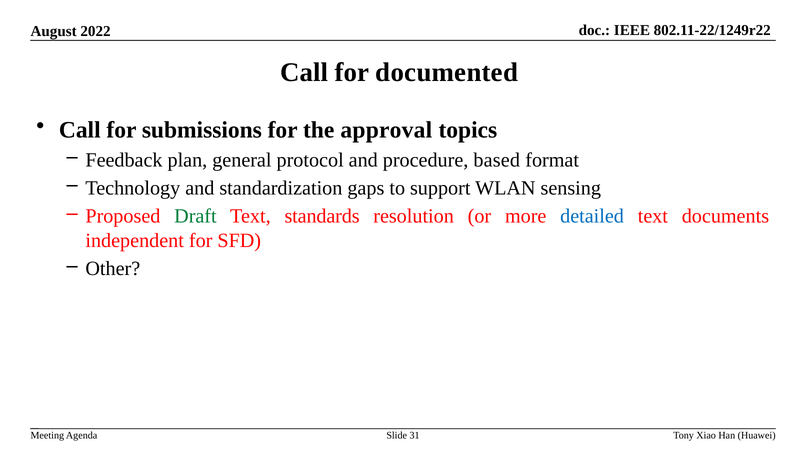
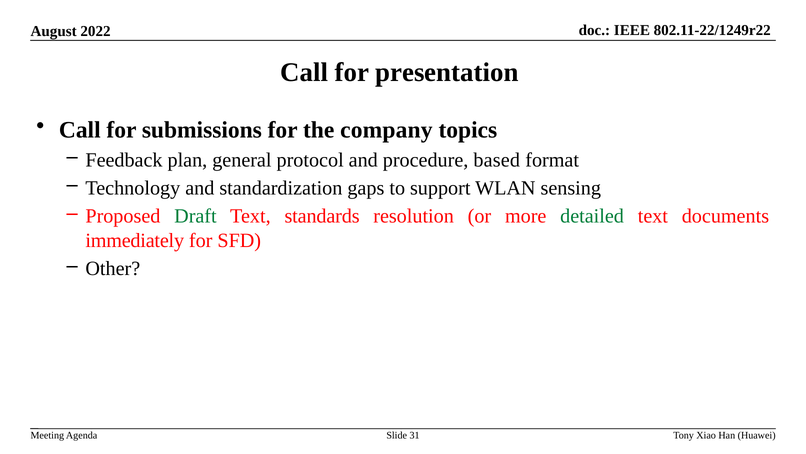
documented: documented -> presentation
approval: approval -> company
detailed colour: blue -> green
independent: independent -> immediately
